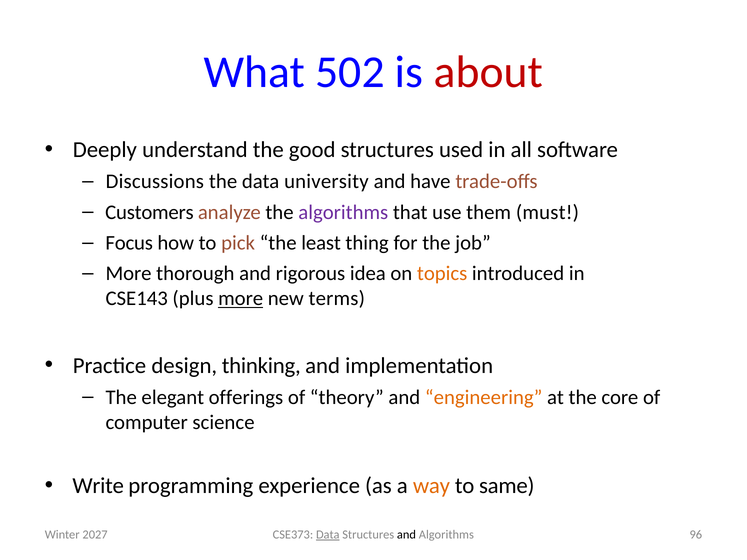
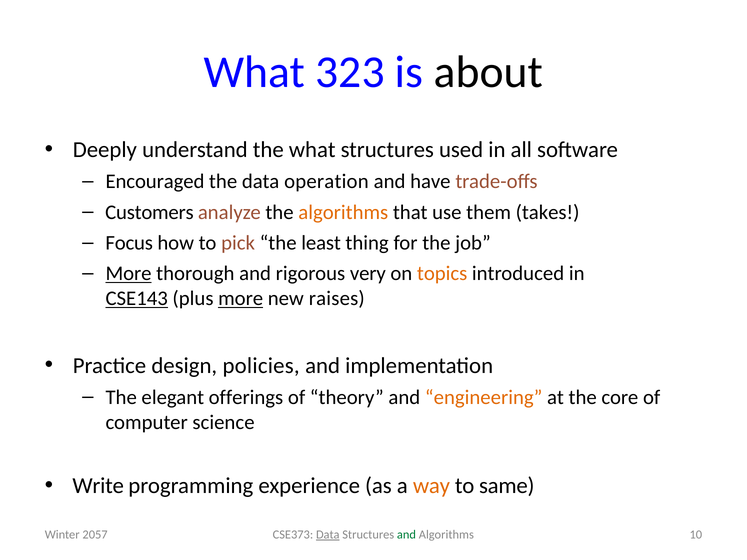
502: 502 -> 323
about colour: red -> black
the good: good -> what
Discussions: Discussions -> Encouraged
university: university -> operation
algorithms at (343, 212) colour: purple -> orange
must: must -> takes
More at (129, 274) underline: none -> present
idea: idea -> very
CSE143 underline: none -> present
terms: terms -> raises
thinking: thinking -> policies
and at (406, 535) colour: black -> green
96: 96 -> 10
2027: 2027 -> 2057
